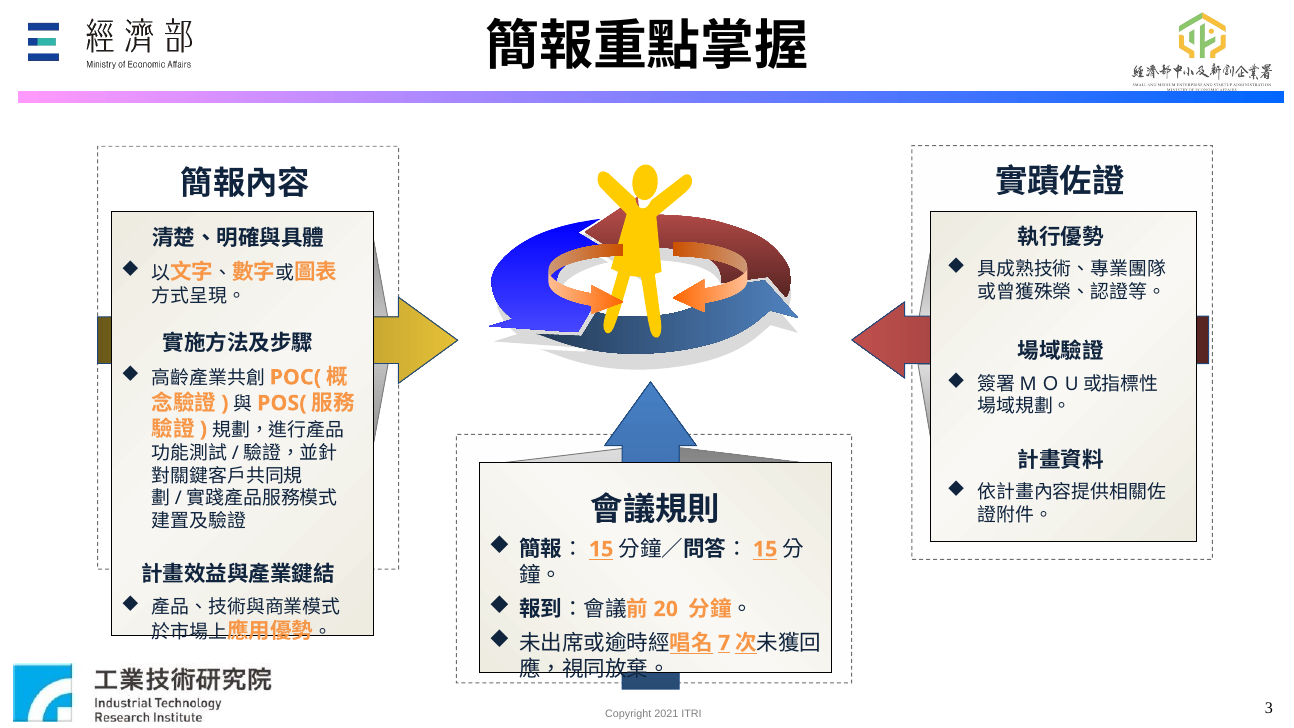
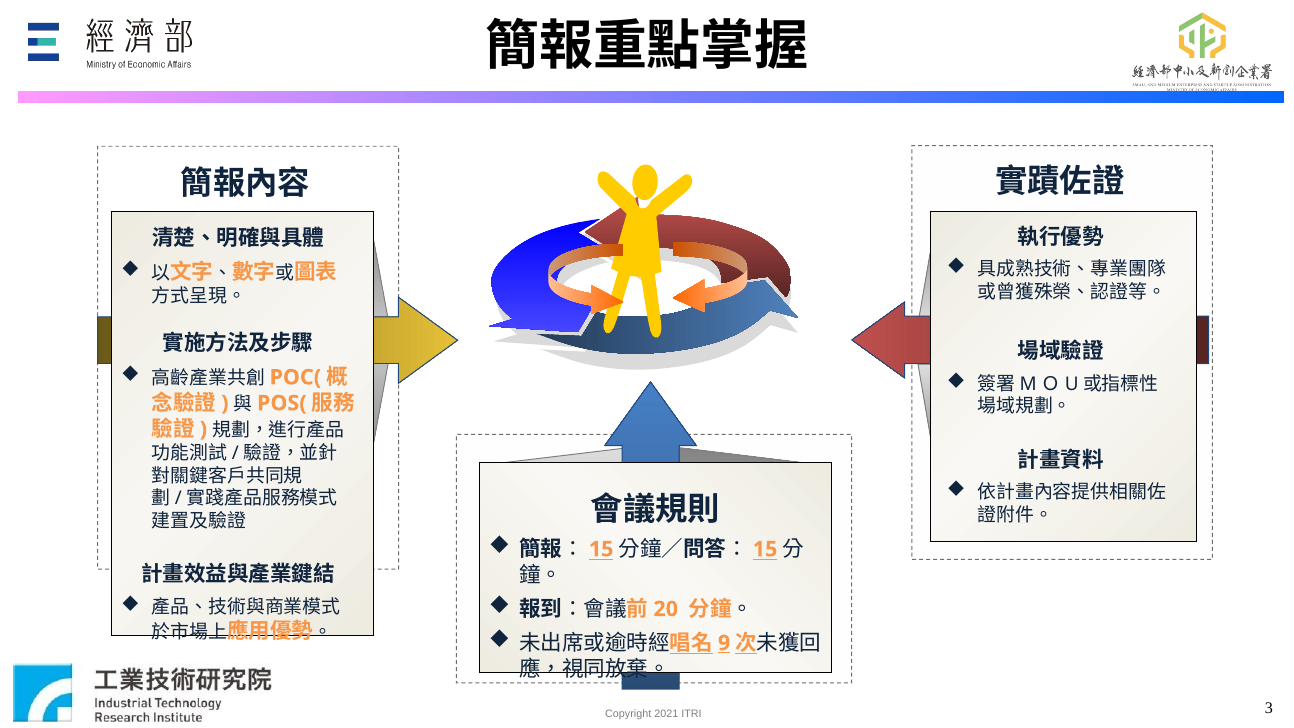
7: 7 -> 9
